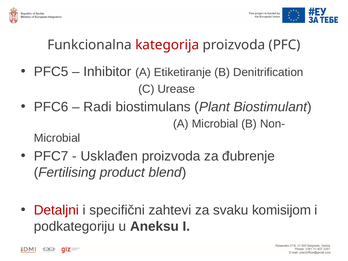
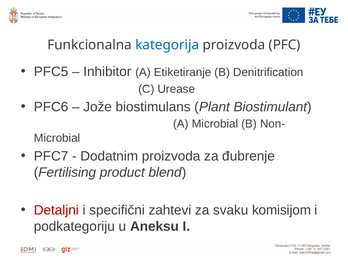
kategorija colour: red -> blue
Radi: Radi -> Jože
Usklađen: Usklađen -> Dodatnim
